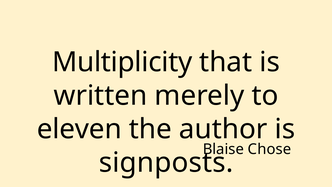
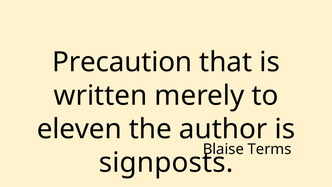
Multiplicity: Multiplicity -> Precaution
Chose: Chose -> Terms
